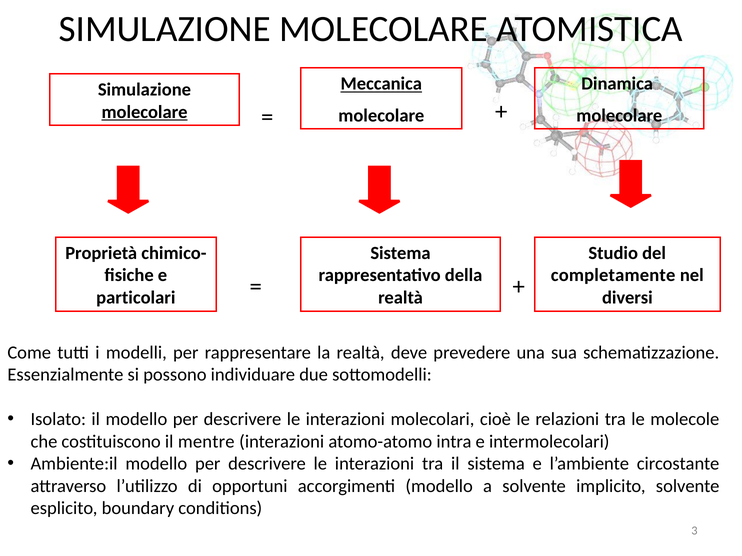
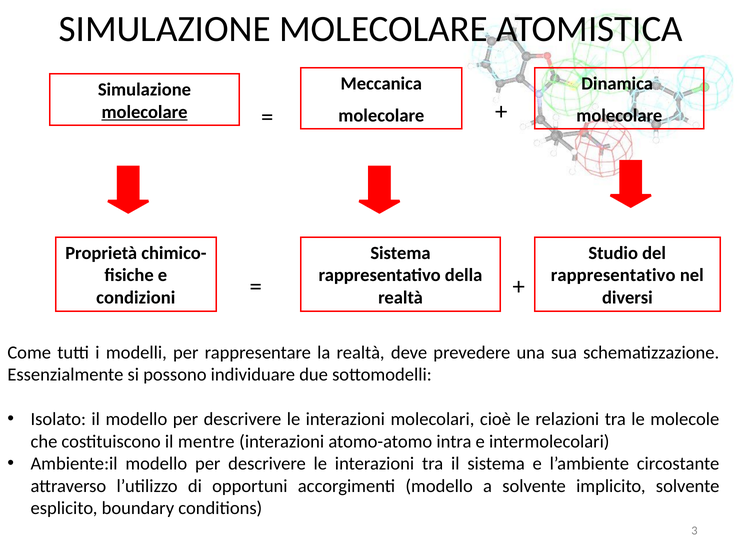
Meccanica underline: present -> none
completamente at (613, 276): completamente -> rappresentativo
particolari: particolari -> condizioni
